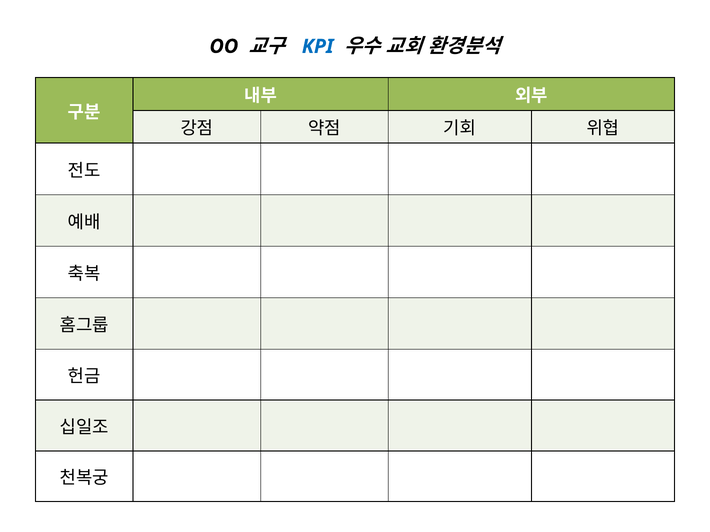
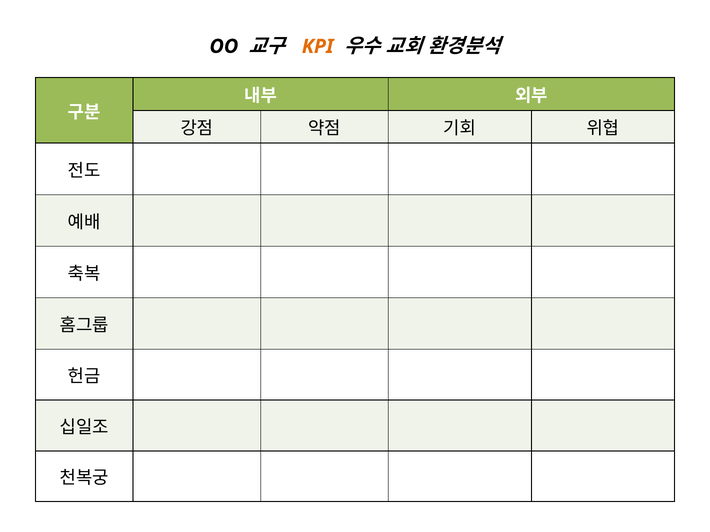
KPI colour: blue -> orange
